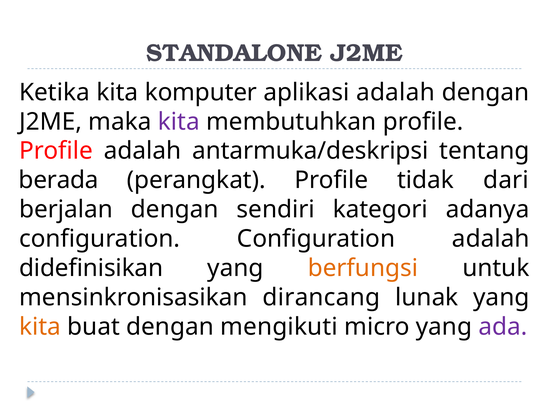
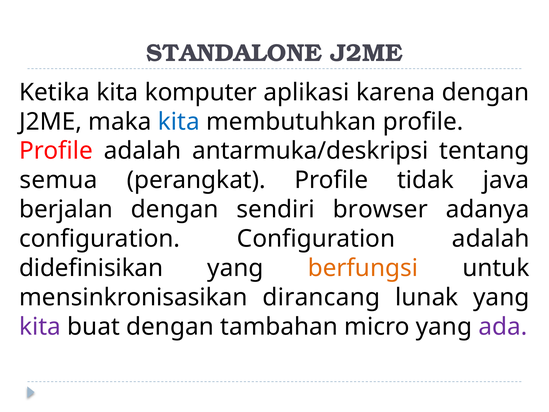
aplikasi adalah: adalah -> karena
kita at (179, 122) colour: purple -> blue
berada: berada -> semua
dari: dari -> java
kategori: kategori -> browser
kita at (40, 327) colour: orange -> purple
mengikuti: mengikuti -> tambahan
